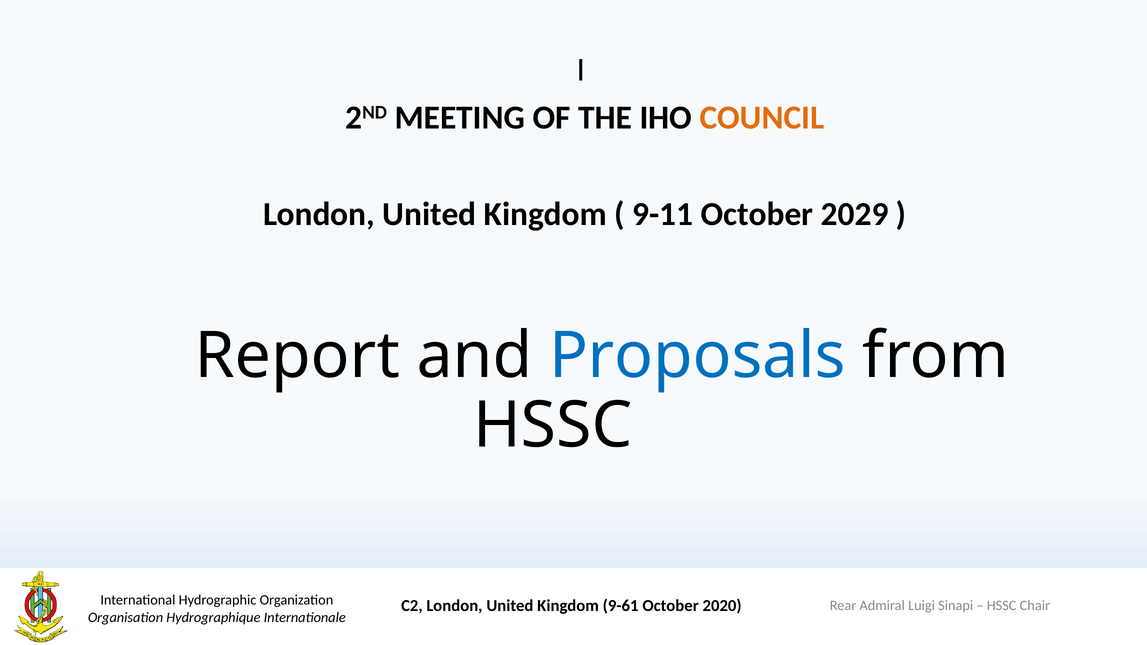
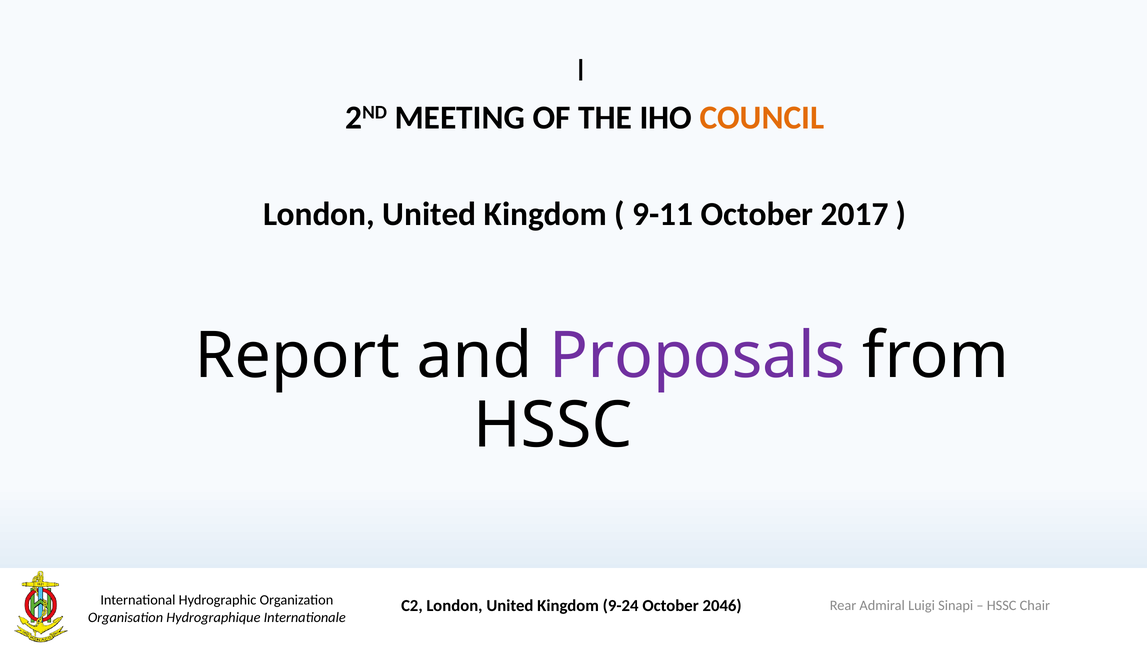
2029: 2029 -> 2017
Proposals colour: blue -> purple
9-61: 9-61 -> 9-24
2020: 2020 -> 2046
